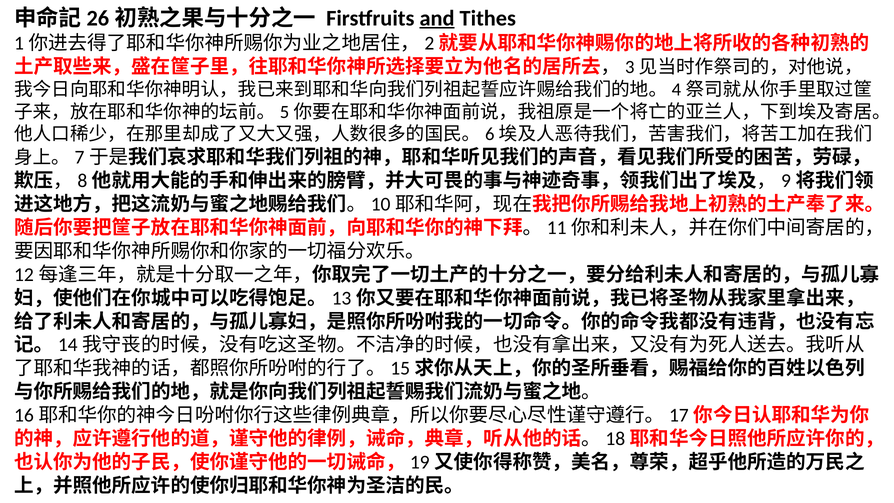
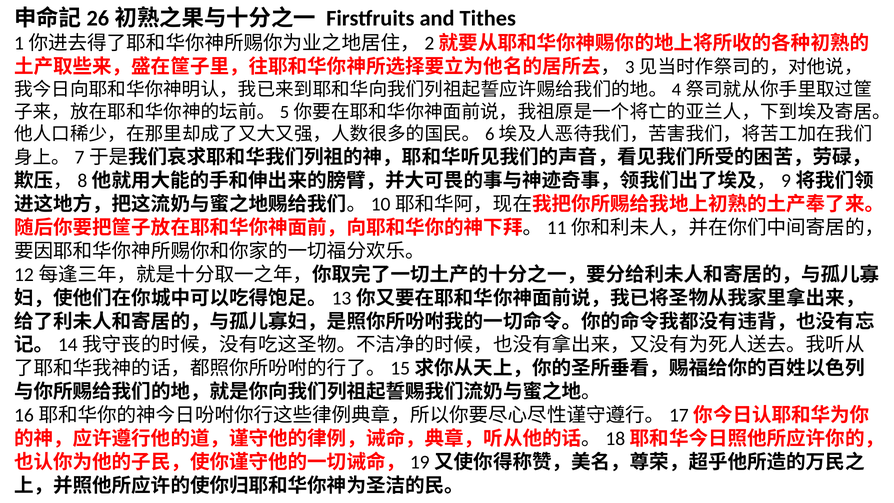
and underline: present -> none
